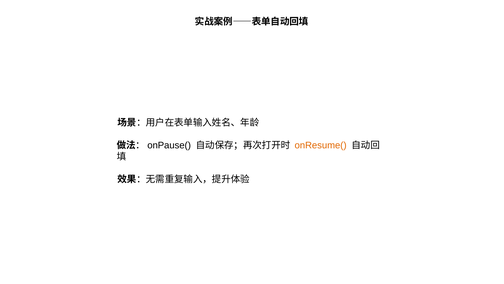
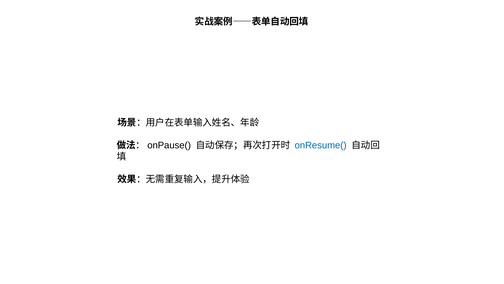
onResume( colour: orange -> blue
